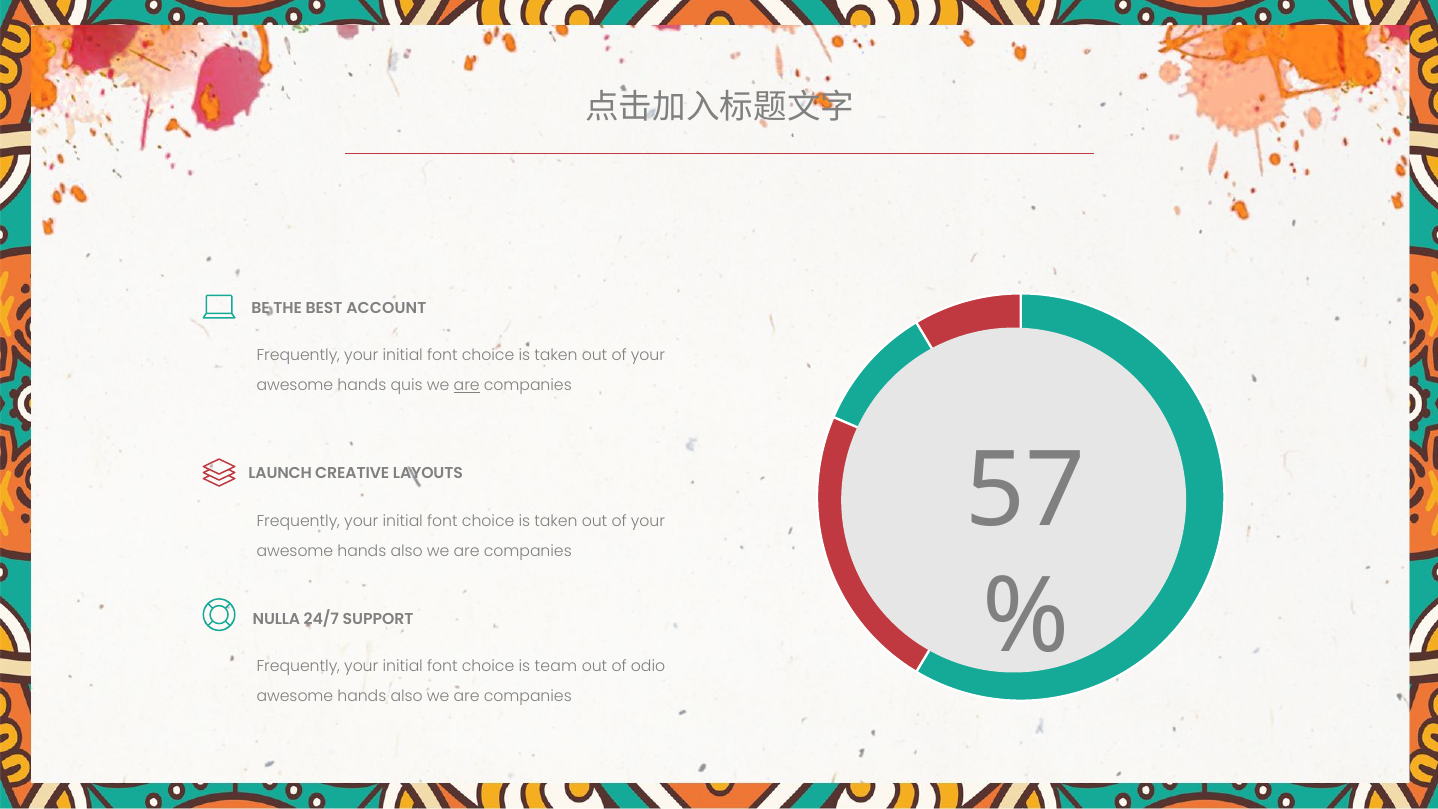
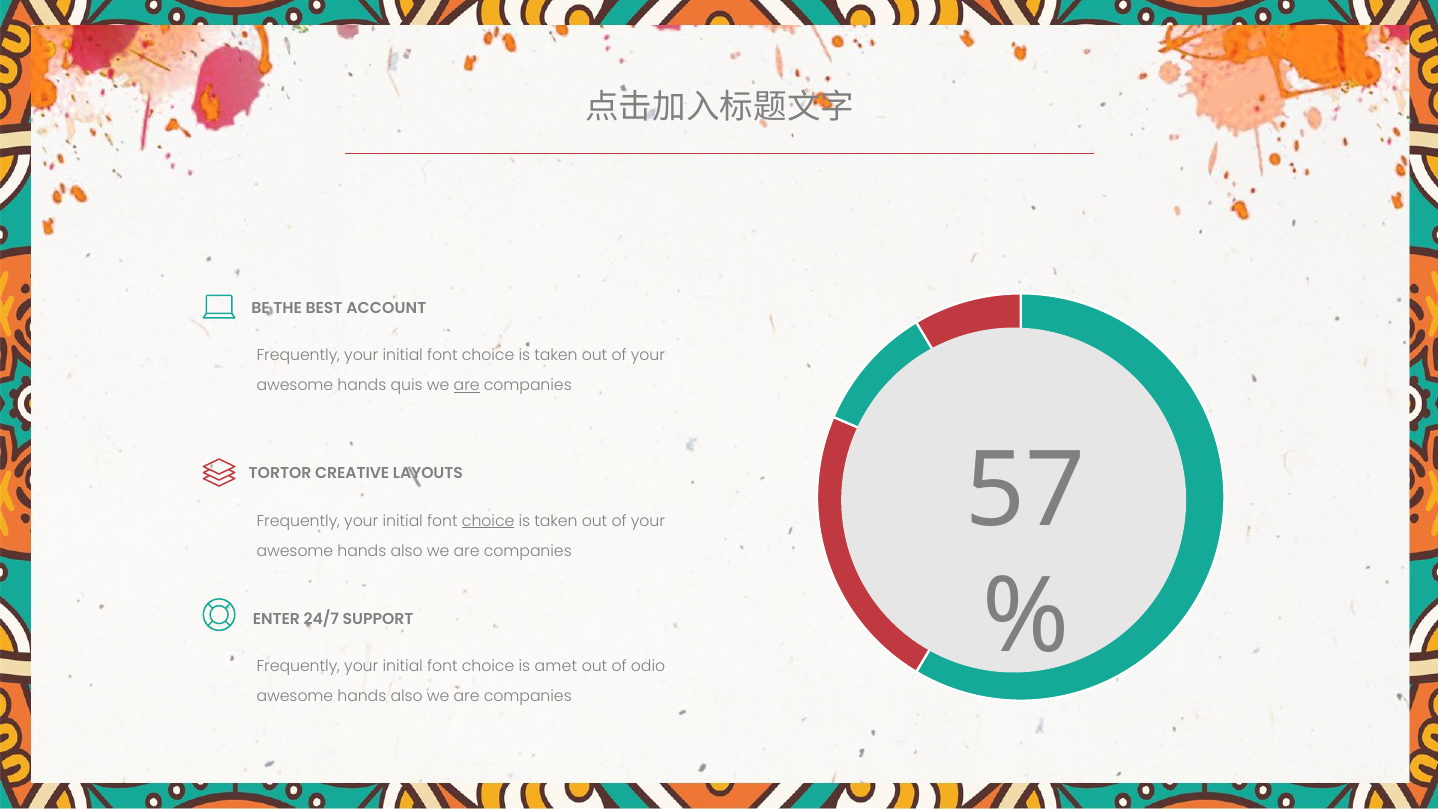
LAUNCH: LAUNCH -> TORTOR
choice at (488, 521) underline: none -> present
NULLA: NULLA -> ENTER
team: team -> amet
